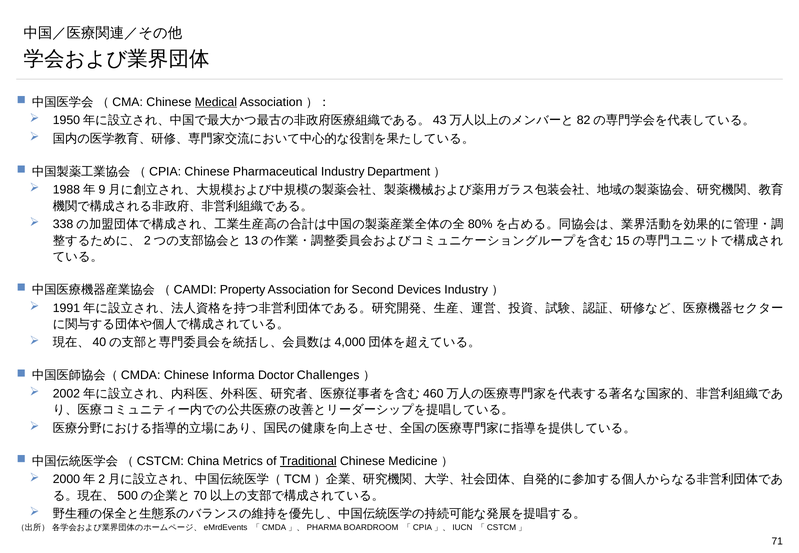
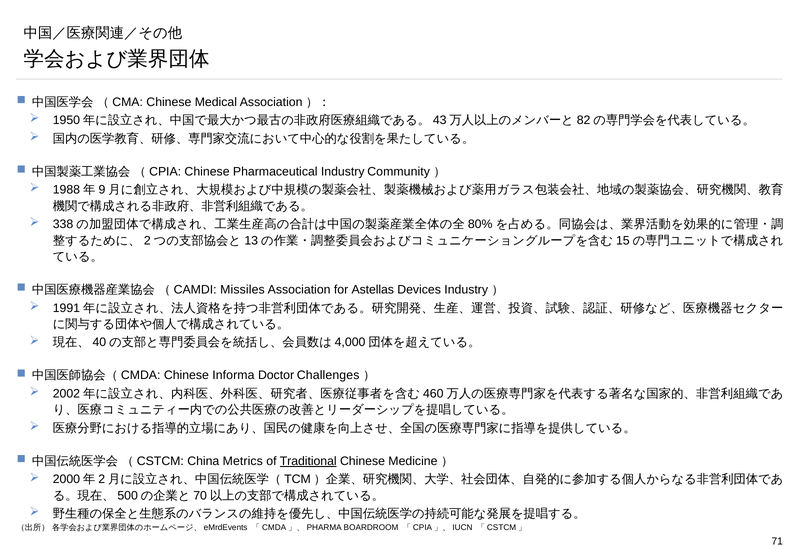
Medical underline: present -> none
Department: Department -> Community
Property: Property -> Missiles
Second: Second -> Astellas
